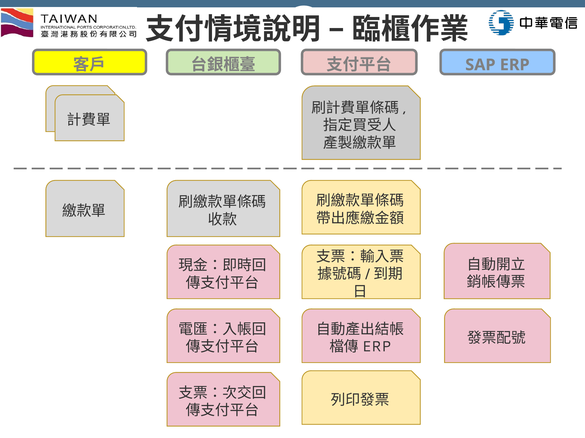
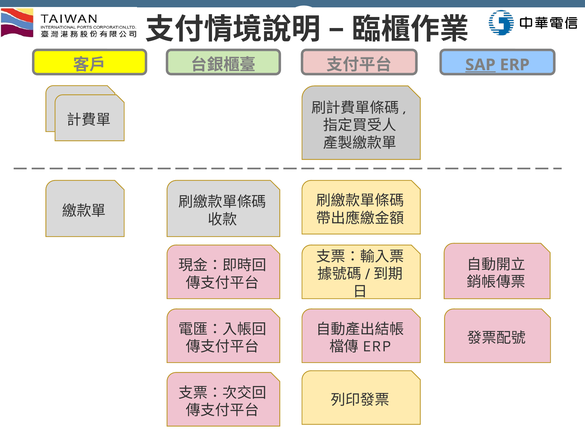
SAP underline: none -> present
